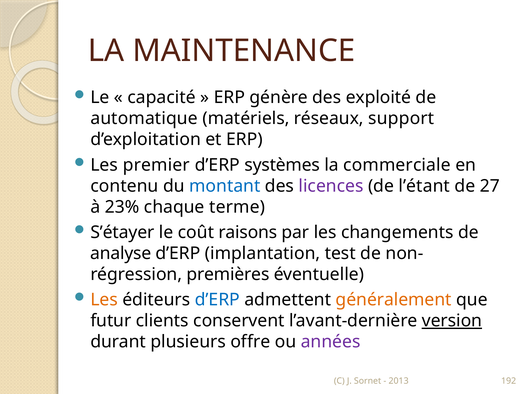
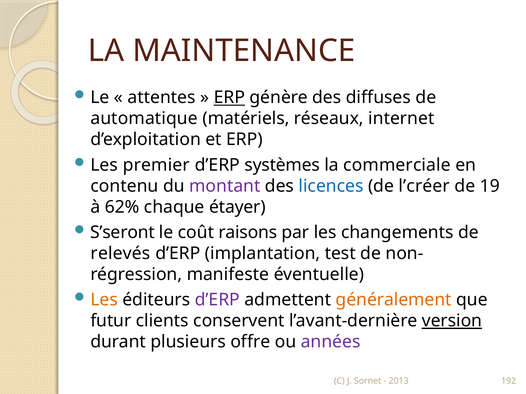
capacité: capacité -> attentes
ERP at (229, 98) underline: none -> present
exploité: exploité -> diffuses
support: support -> internet
montant colour: blue -> purple
licences colour: purple -> blue
l’étant: l’étant -> l’créer
27: 27 -> 19
23%: 23% -> 62%
terme: terme -> étayer
S’étayer: S’étayer -> S’seront
analyse: analyse -> relevés
premières: premières -> manifeste
d’ERP at (217, 300) colour: blue -> purple
